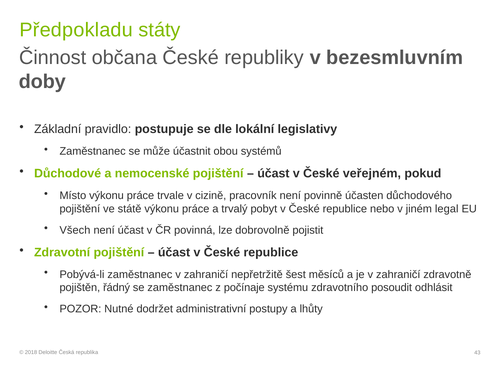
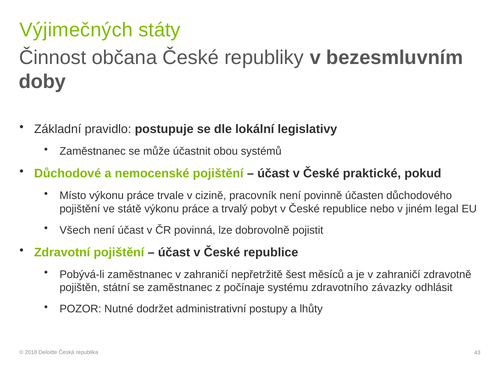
Předpokladu: Předpokladu -> Výjimečných
veřejném: veřejném -> praktické
řádný: řádný -> státní
posoudit: posoudit -> závazky
